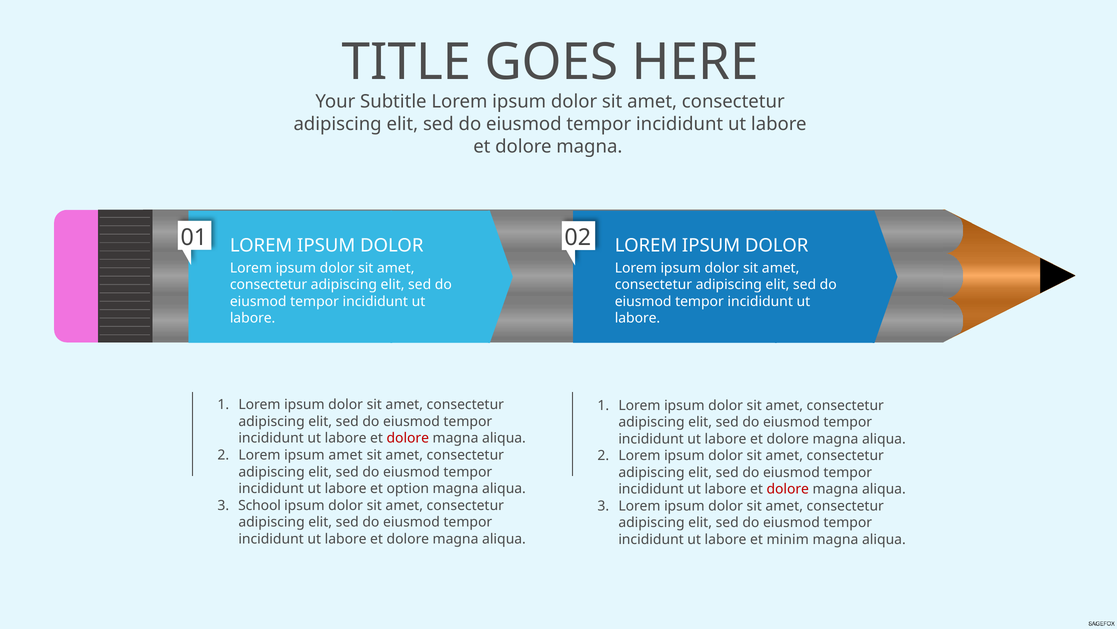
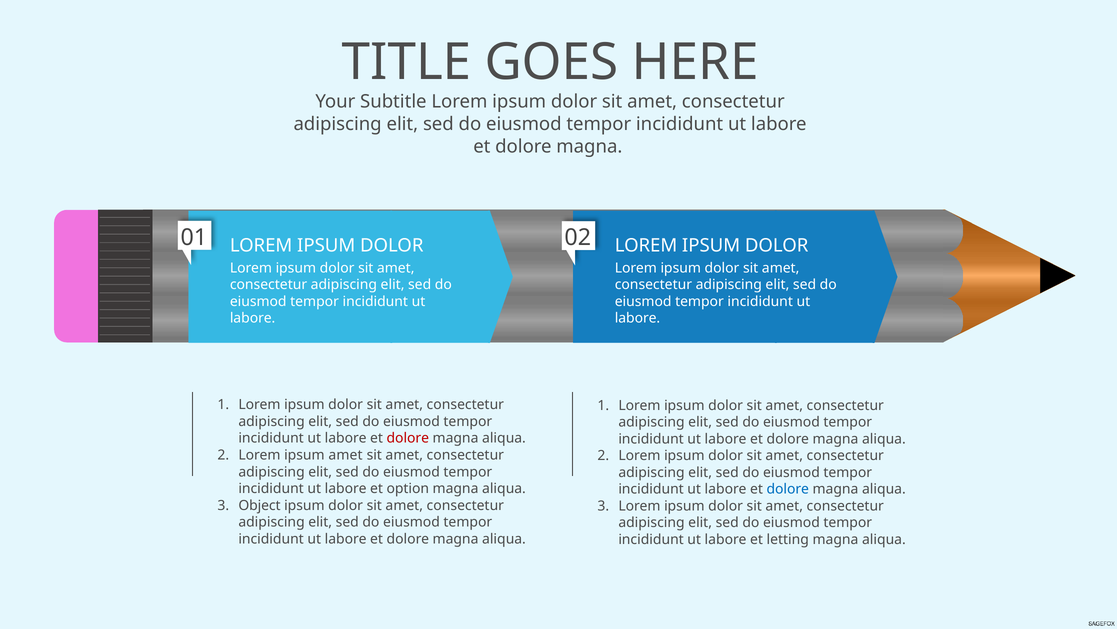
dolore at (788, 489) colour: red -> blue
School: School -> Object
minim: minim -> letting
